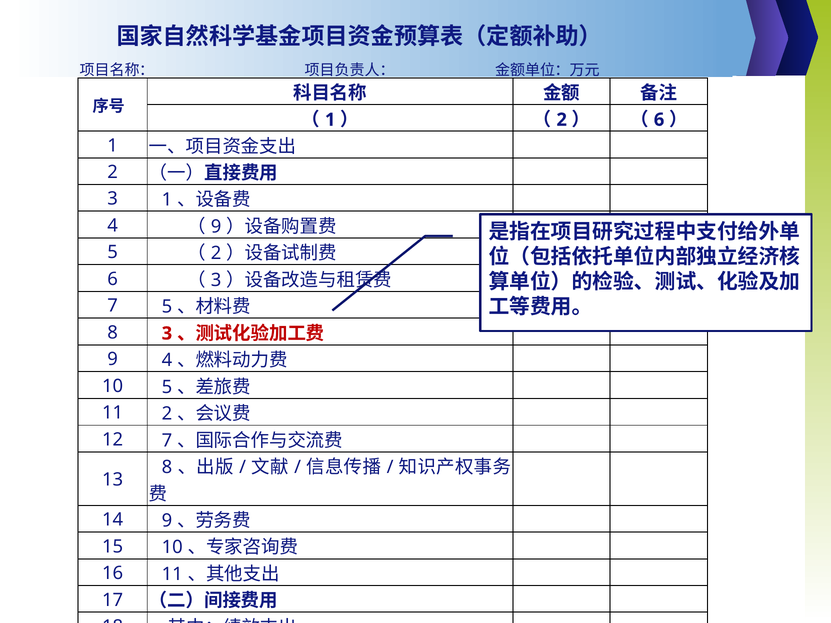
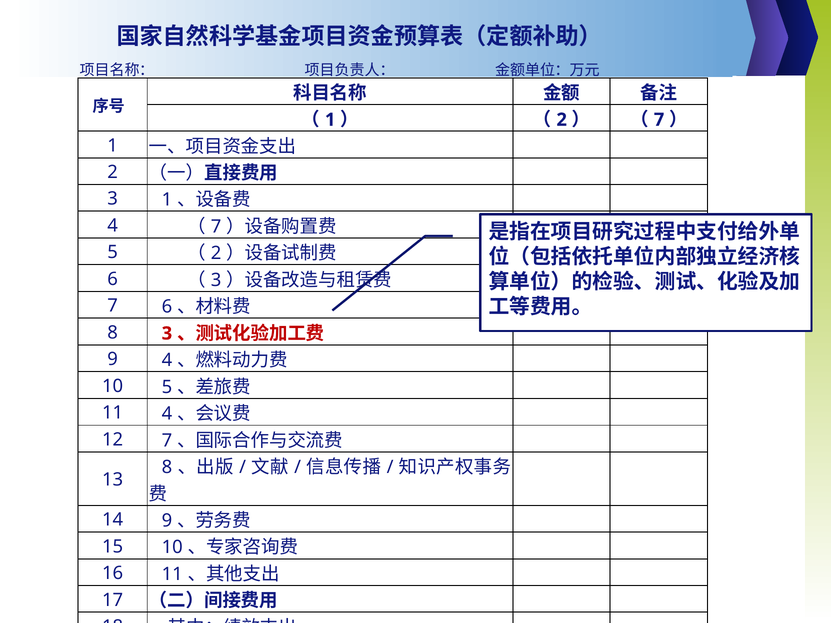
6 at (659, 120): 6 -> 7
9 at (216, 227): 9 -> 7
7 5: 5 -> 6
11 2: 2 -> 4
